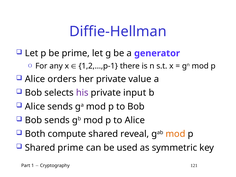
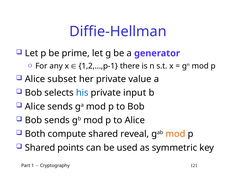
orders: orders -> subset
his colour: purple -> blue
Shared prime: prime -> points
